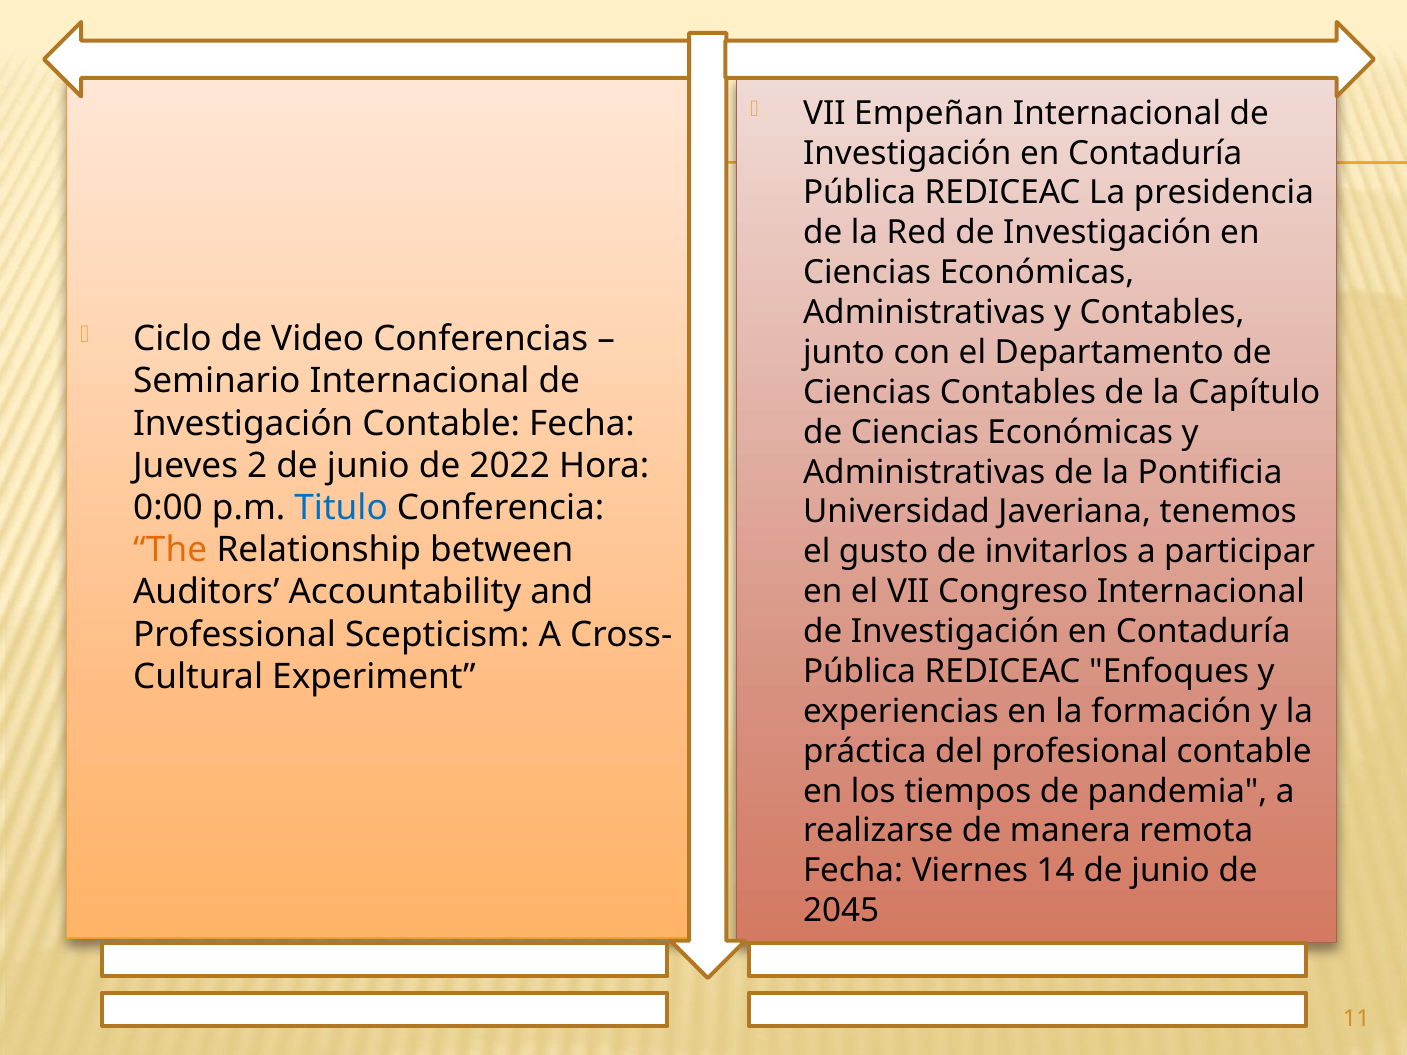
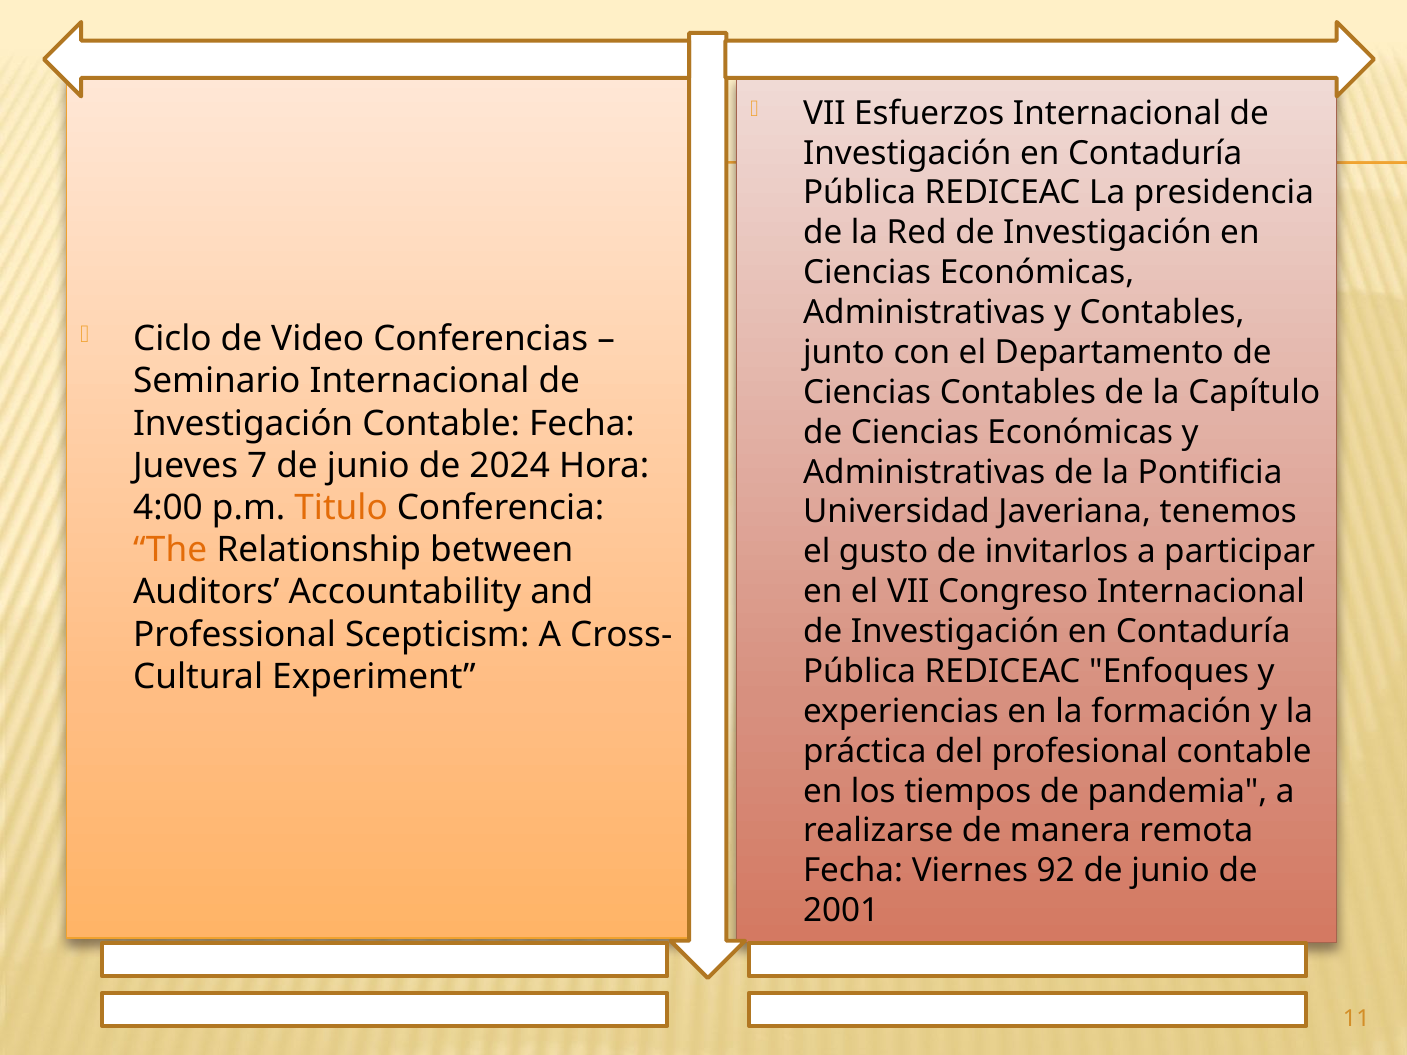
Empeñan: Empeñan -> Esfuerzos
2: 2 -> 7
2022: 2022 -> 2024
0:00: 0:00 -> 4:00
Titulo colour: blue -> orange
14: 14 -> 92
2045: 2045 -> 2001
